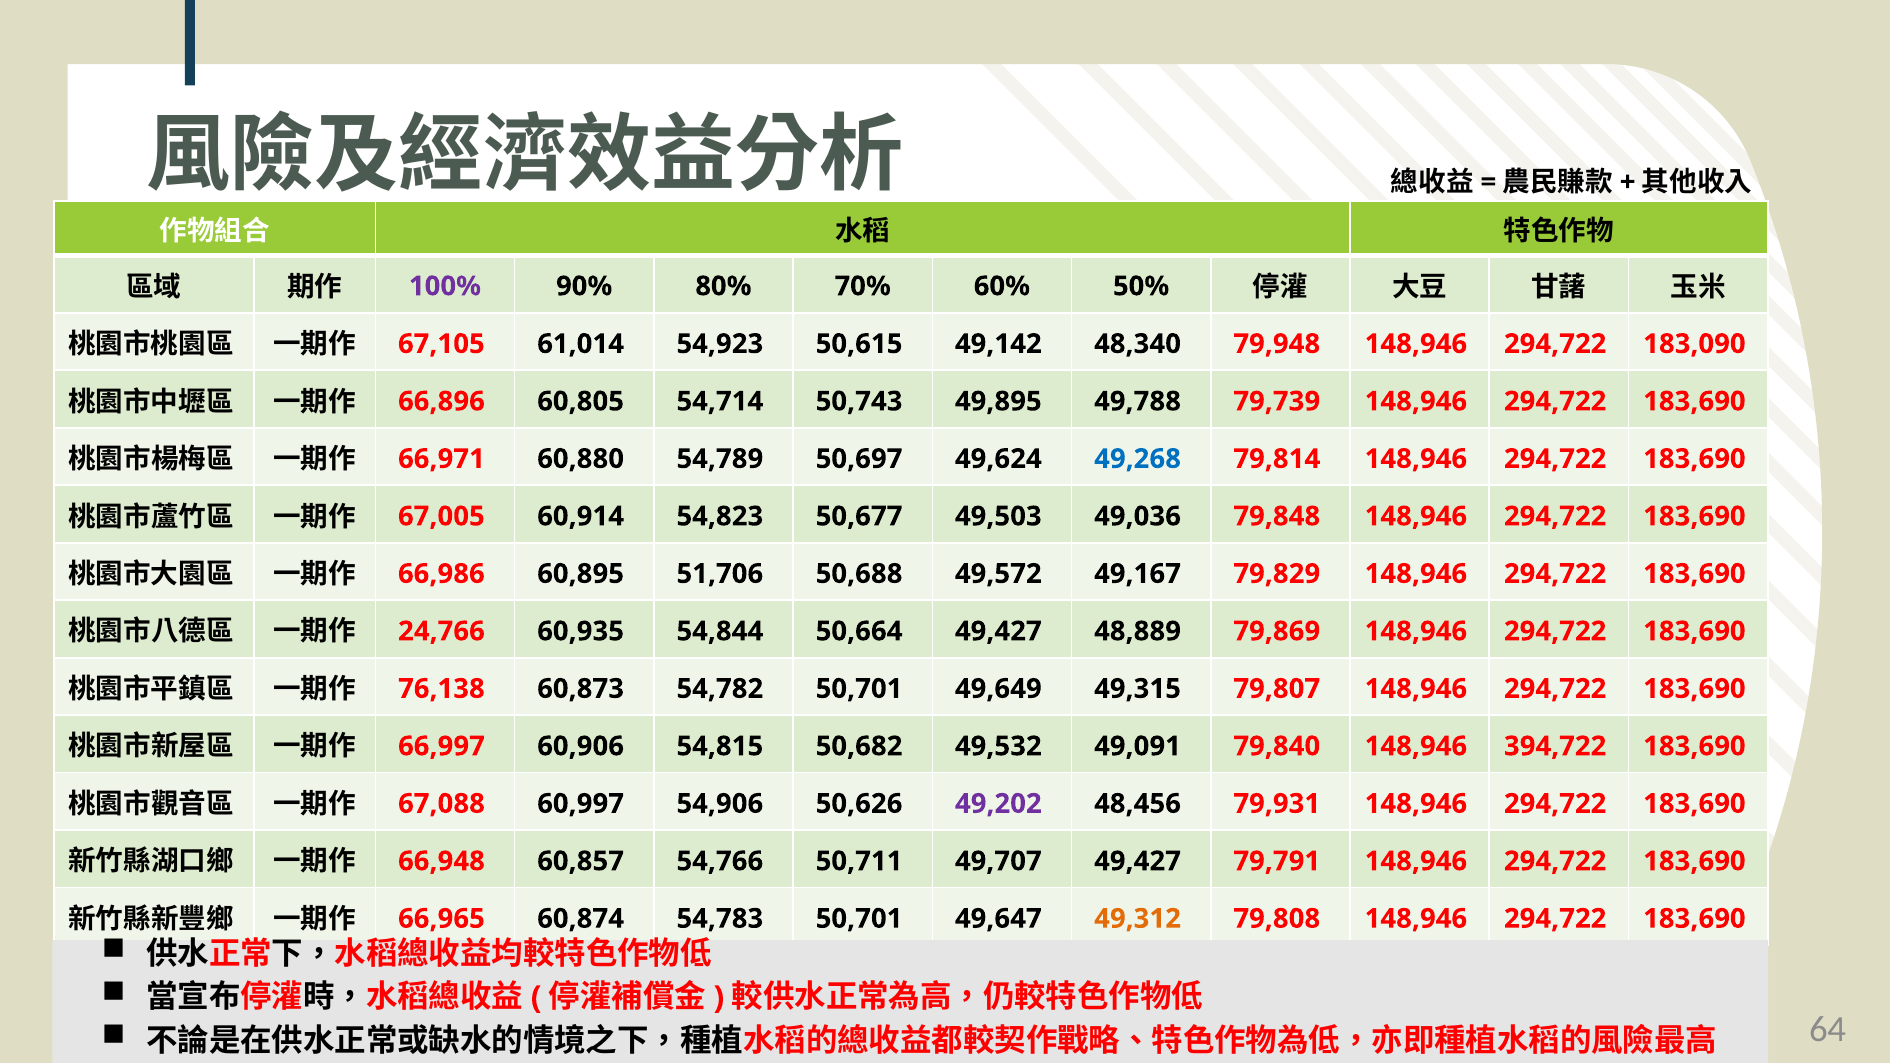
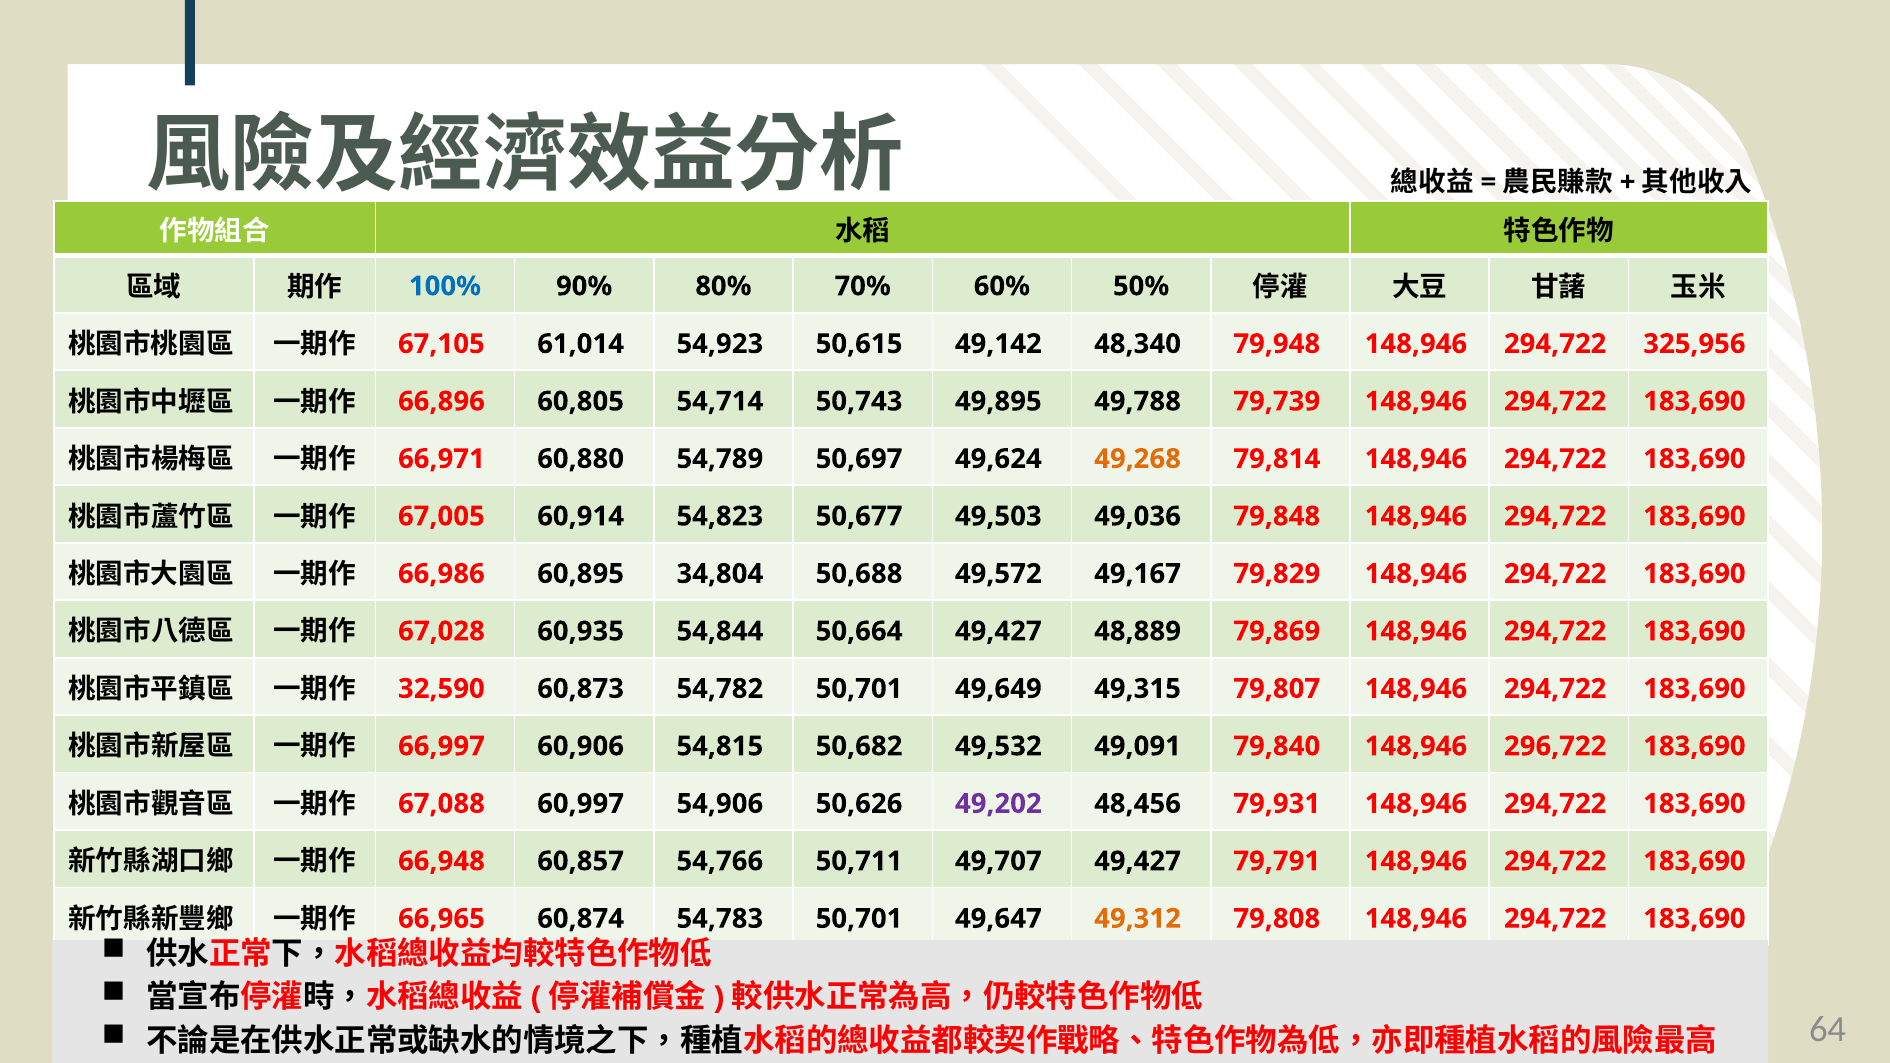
100% colour: purple -> blue
183,090: 183,090 -> 325,956
49,268 colour: blue -> orange
51,706: 51,706 -> 34,804
24,766: 24,766 -> 67,028
76,138: 76,138 -> 32,590
394,722: 394,722 -> 296,722
